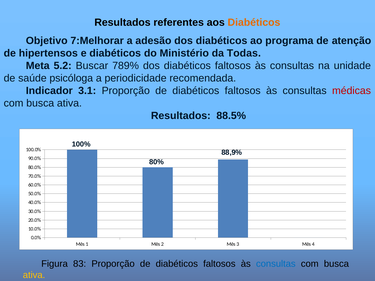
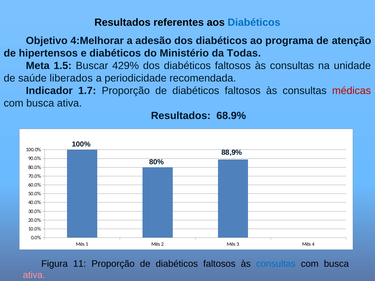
Diabéticos at (254, 22) colour: orange -> blue
7:Melhorar: 7:Melhorar -> 4:Melhorar
5.2: 5.2 -> 1.5
789%: 789% -> 429%
psicóloga: psicóloga -> liberados
3.1: 3.1 -> 1.7
88.5%: 88.5% -> 68.9%
83: 83 -> 11
ativa at (34, 275) colour: yellow -> pink
